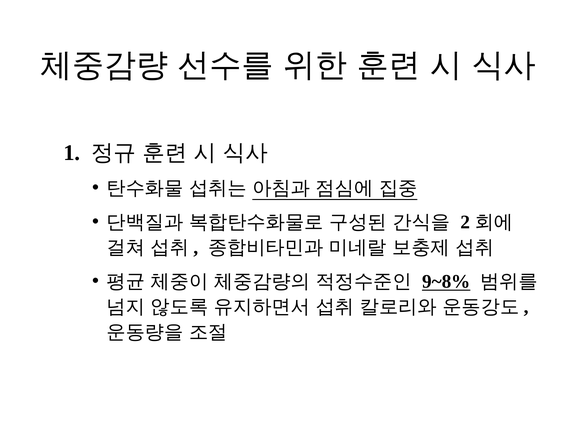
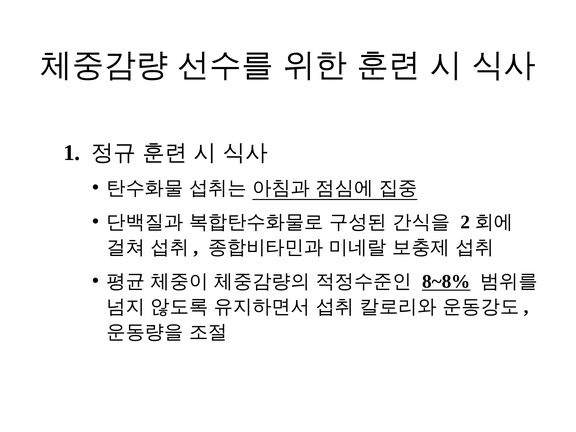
9~8%: 9~8% -> 8~8%
